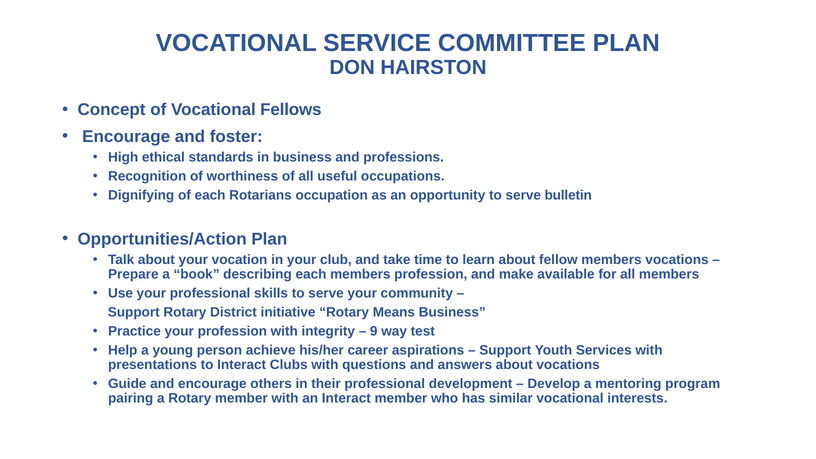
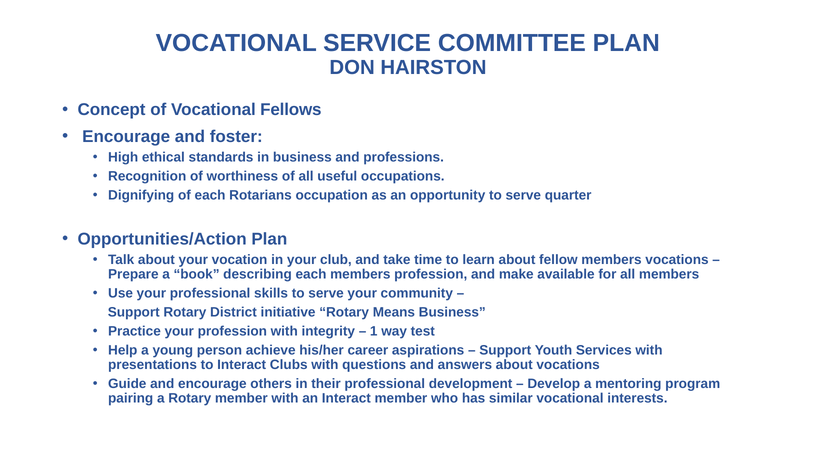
bulletin: bulletin -> quarter
9: 9 -> 1
